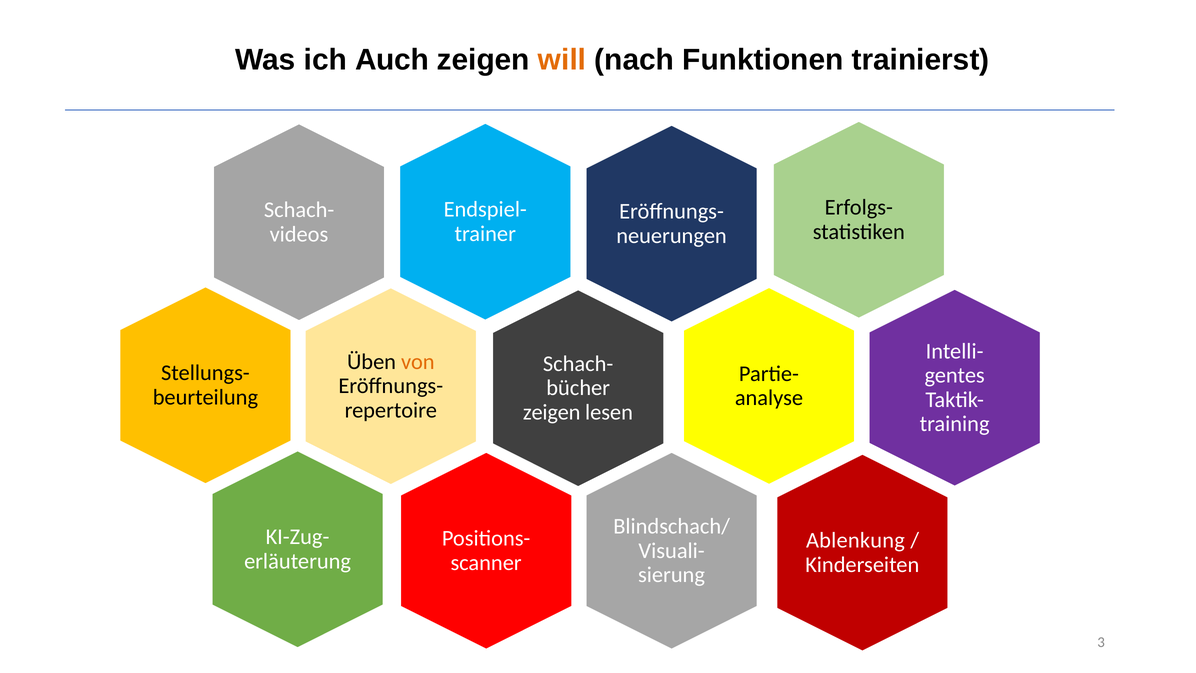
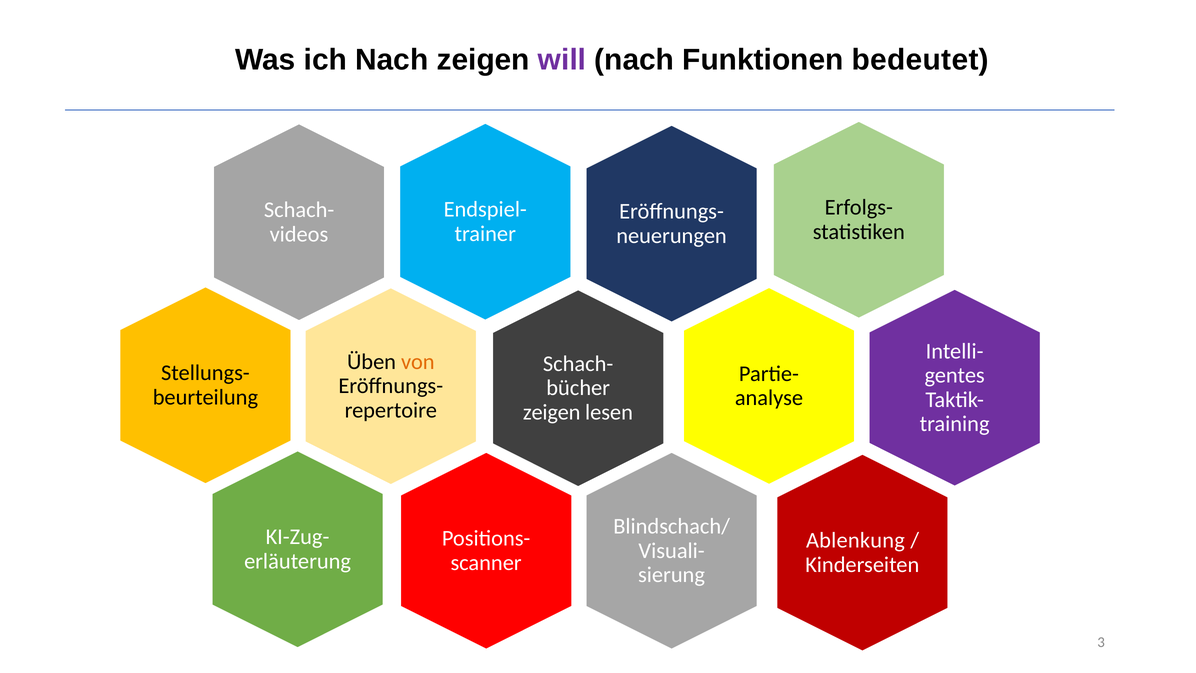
ich Auch: Auch -> Nach
will colour: orange -> purple
trainierst: trainierst -> bedeutet
